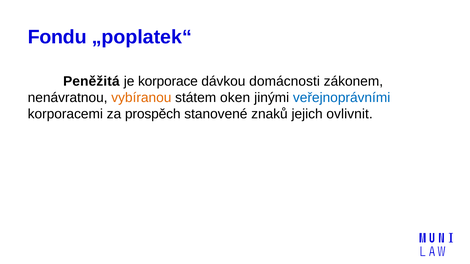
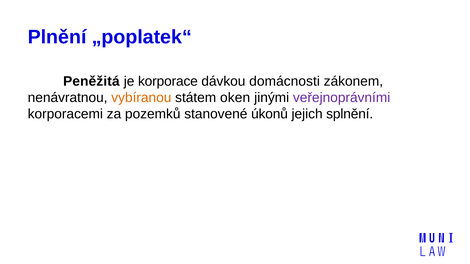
Fondu: Fondu -> Plnění
veřejnoprávními colour: blue -> purple
prospěch: prospěch -> pozemků
znaků: znaků -> úkonů
ovlivnit: ovlivnit -> splnění
